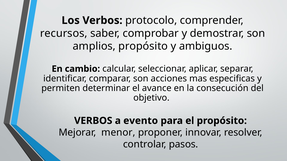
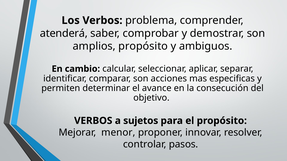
protocolo: protocolo -> problema
recursos: recursos -> atenderá
evento: evento -> sujetos
